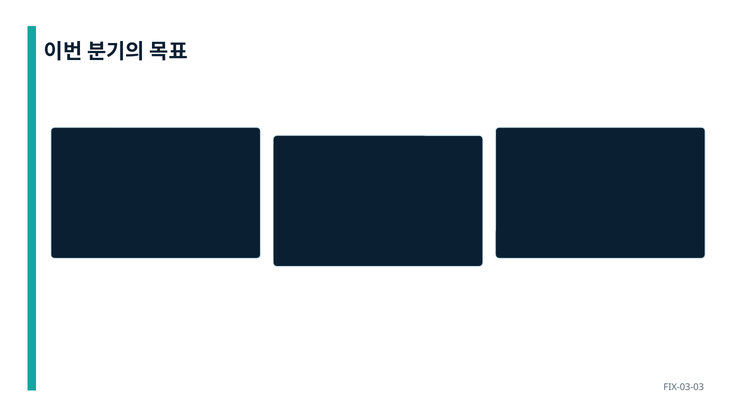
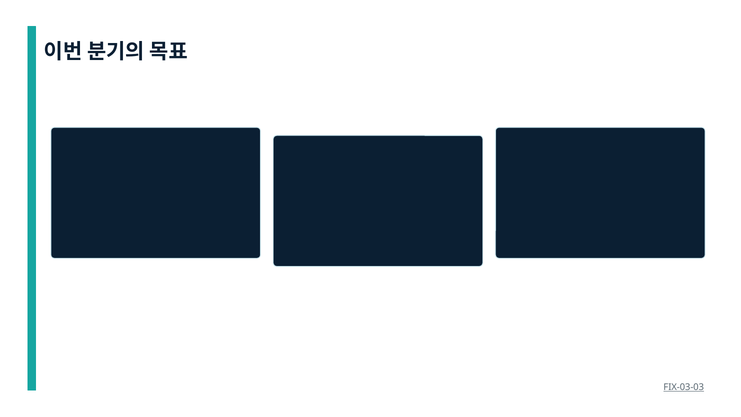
FIX-03-03 underline: none -> present
